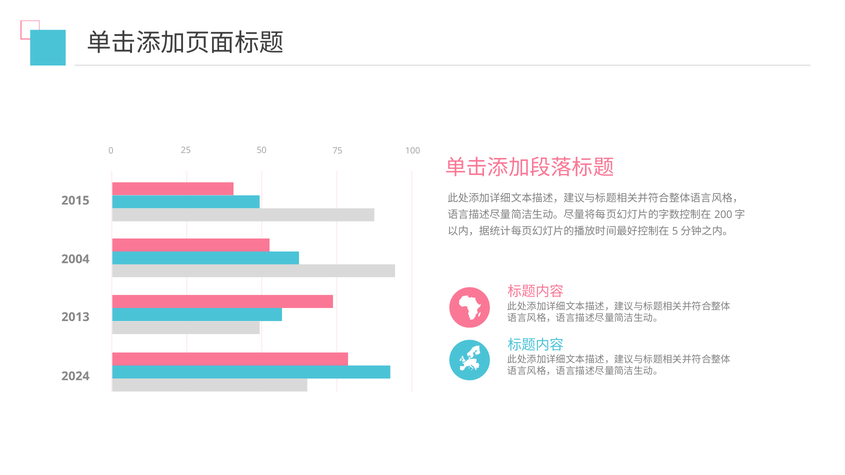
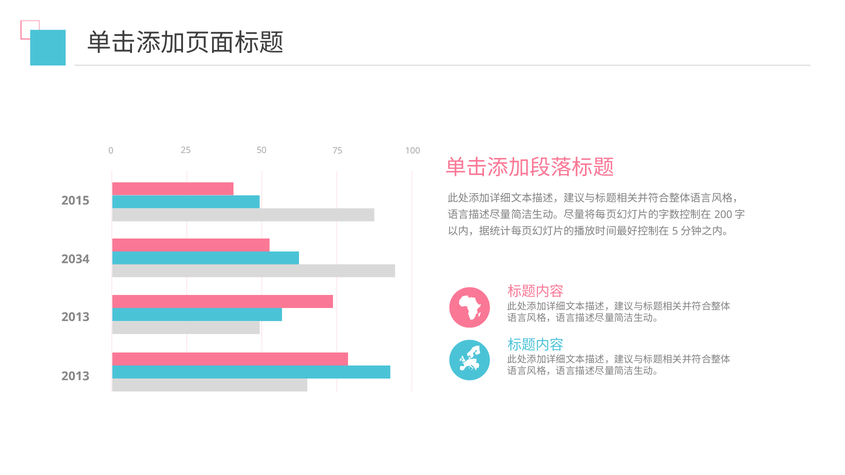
2004: 2004 -> 2034
2024 at (75, 376): 2024 -> 2013
